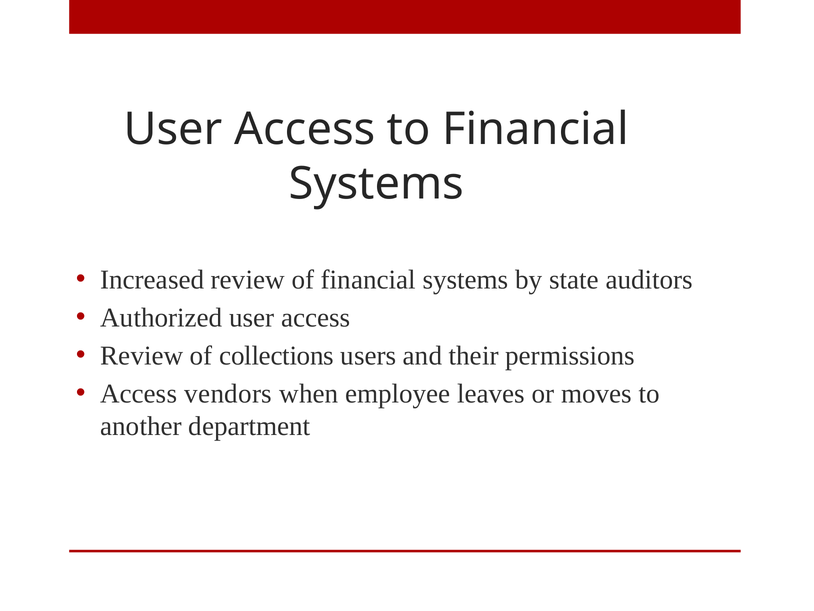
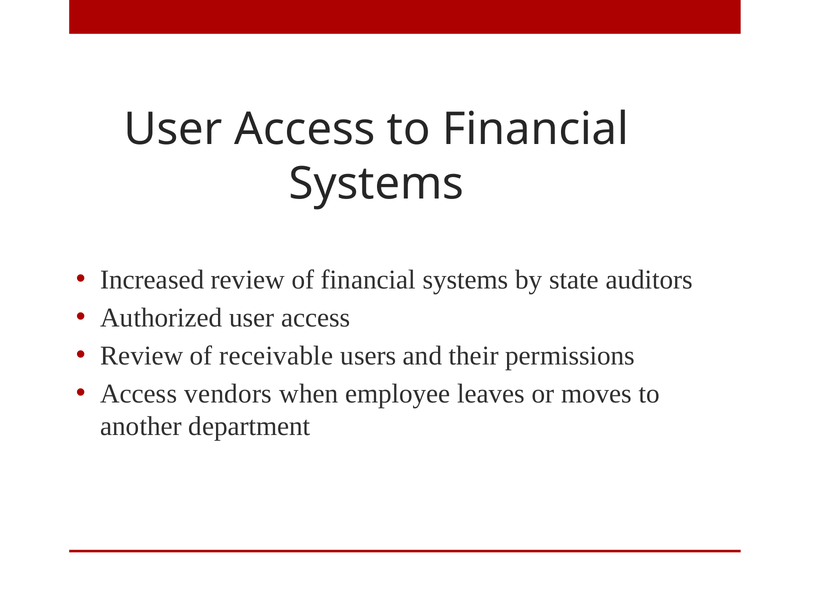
collections: collections -> receivable
